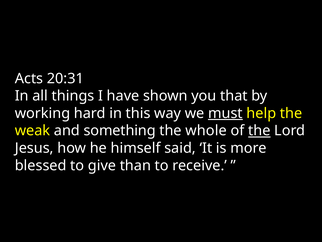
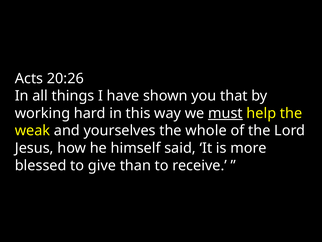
20:31: 20:31 -> 20:26
something: something -> yourselves
the at (259, 130) underline: present -> none
